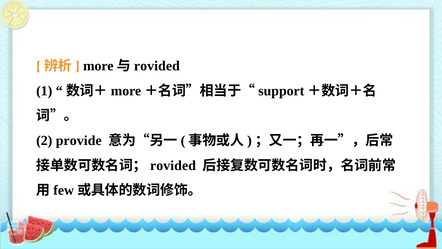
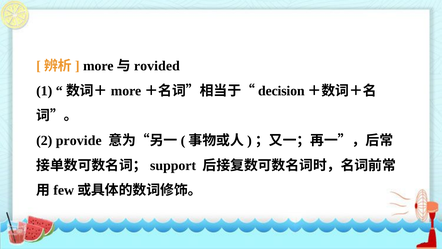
support: support -> decision
rovided at (173, 165): rovided -> support
